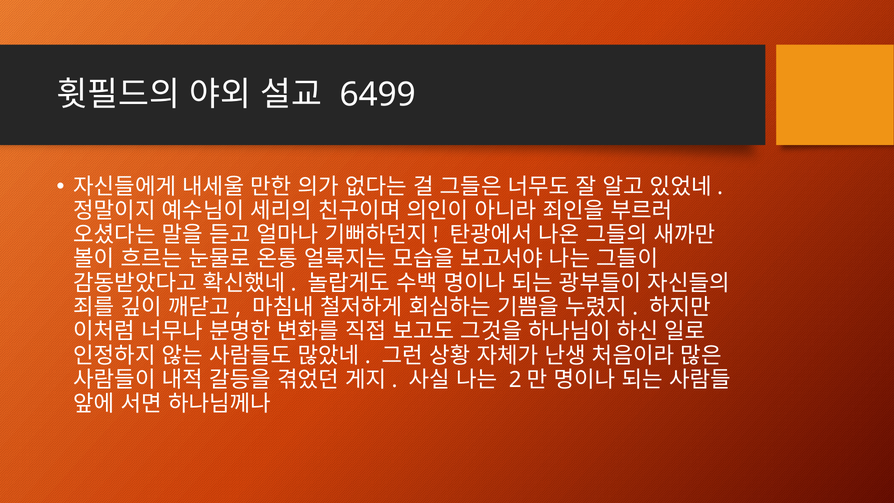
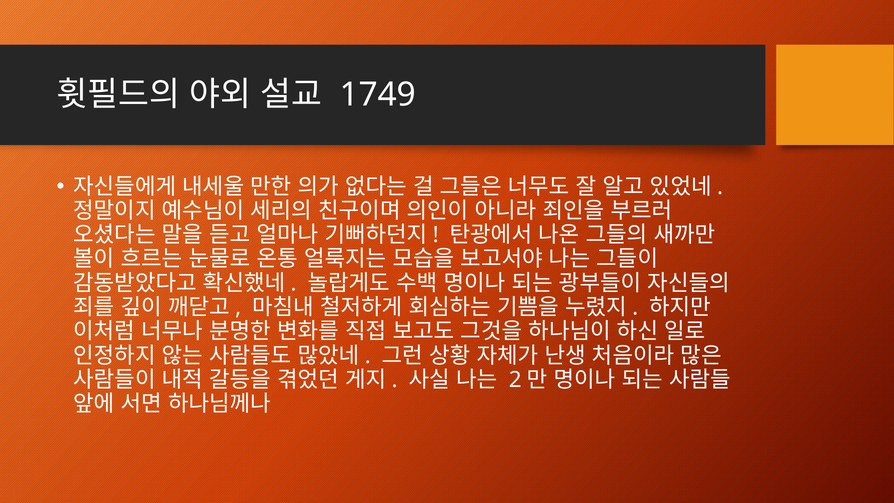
6499: 6499 -> 1749
